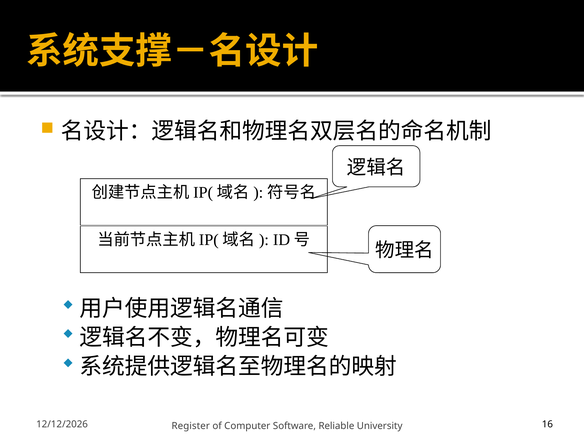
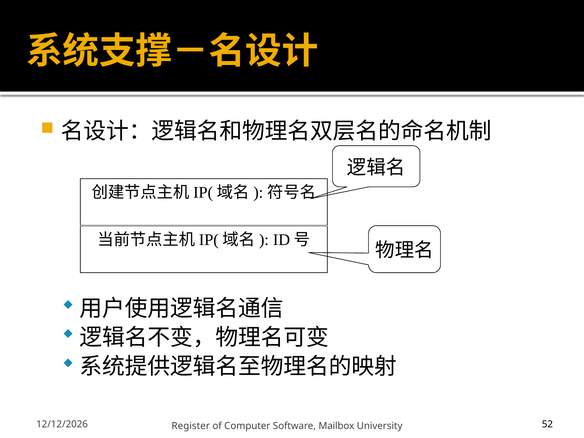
Reliable: Reliable -> Mailbox
16: 16 -> 52
